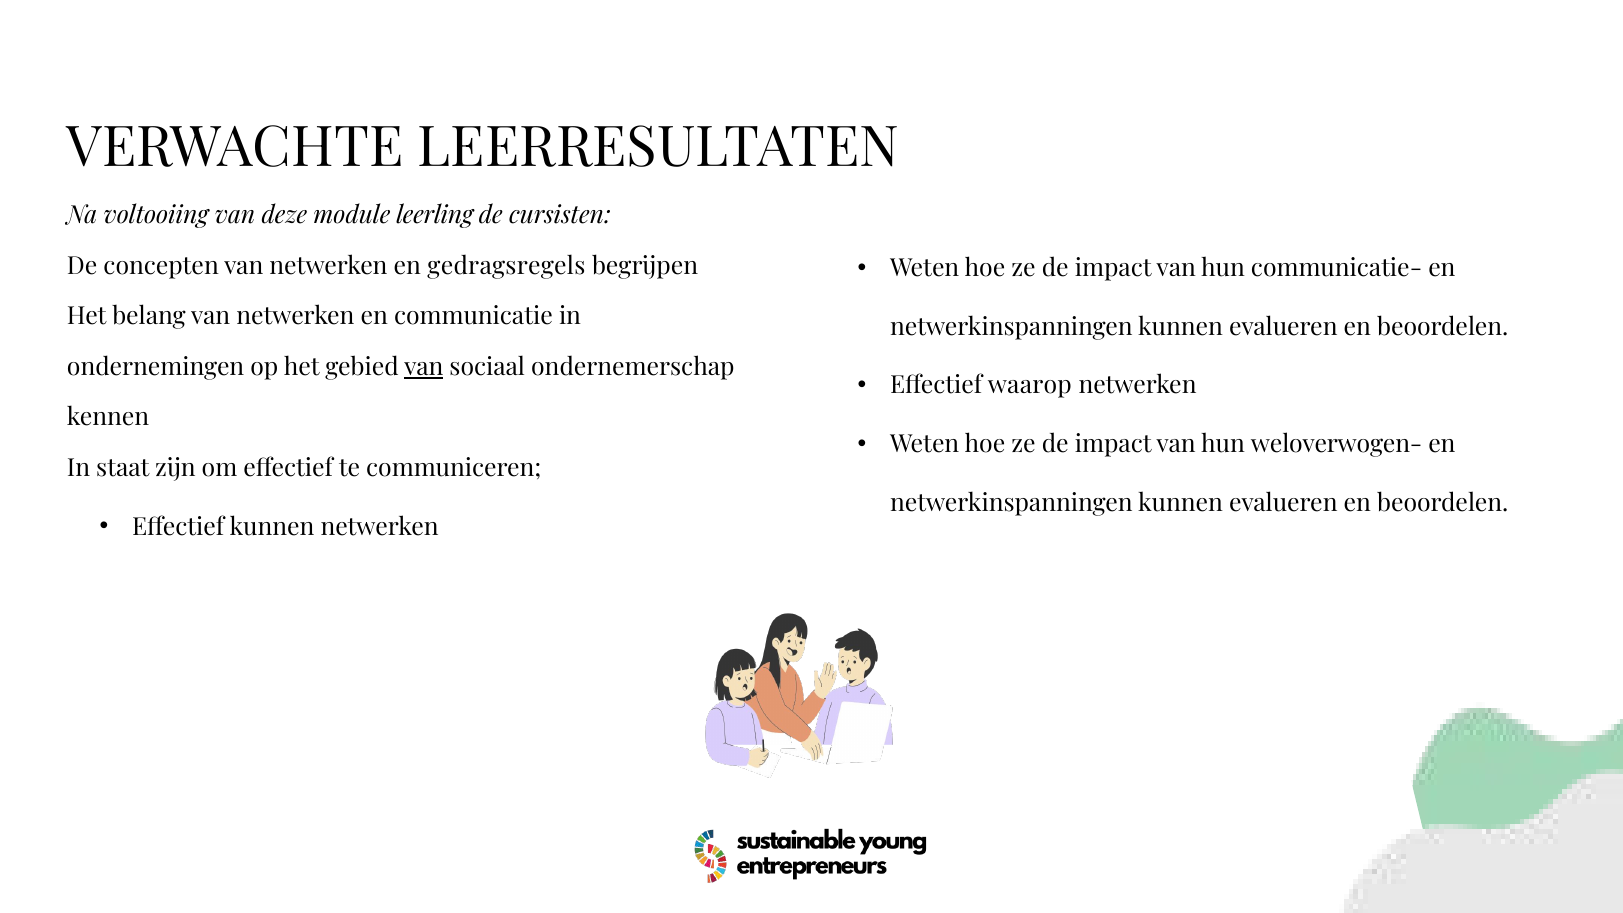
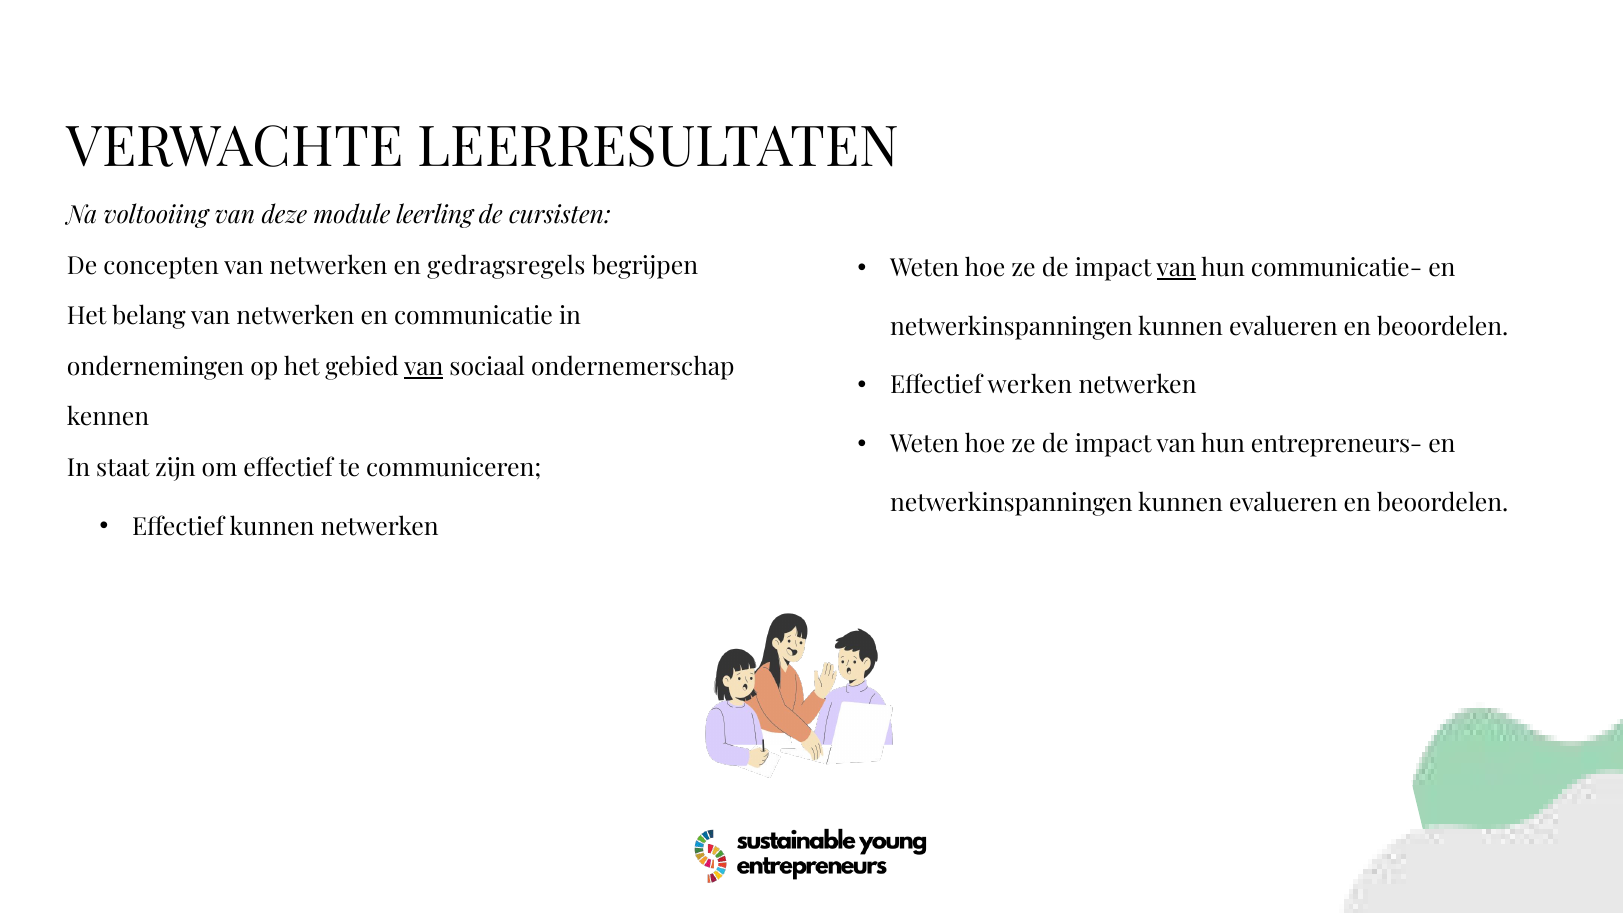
van at (1176, 269) underline: none -> present
waarop: waarop -> werken
weloverwogen-: weloverwogen- -> entrepreneurs-
